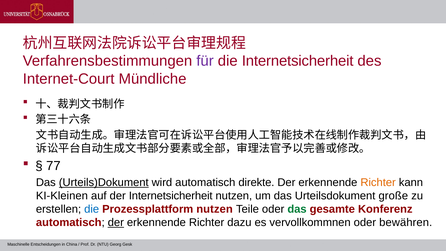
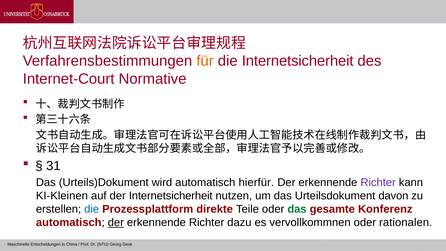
für colour: purple -> orange
Mündliche: Mündliche -> Normative
77: 77 -> 31
Urteils)Dokument underline: present -> none
direkte: direkte -> hierfür
Richter at (378, 182) colour: orange -> purple
große: große -> davon
Prozessplattform nutzen: nutzen -> direkte
bewähren: bewähren -> rationalen
